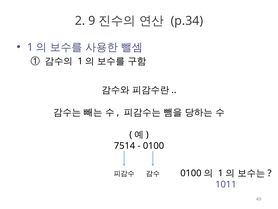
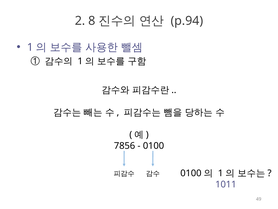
9: 9 -> 8
p.34: p.34 -> p.94
7514: 7514 -> 7856
